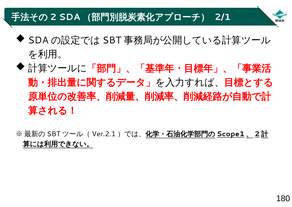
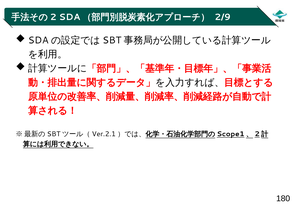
2/1: 2/1 -> 2/9
